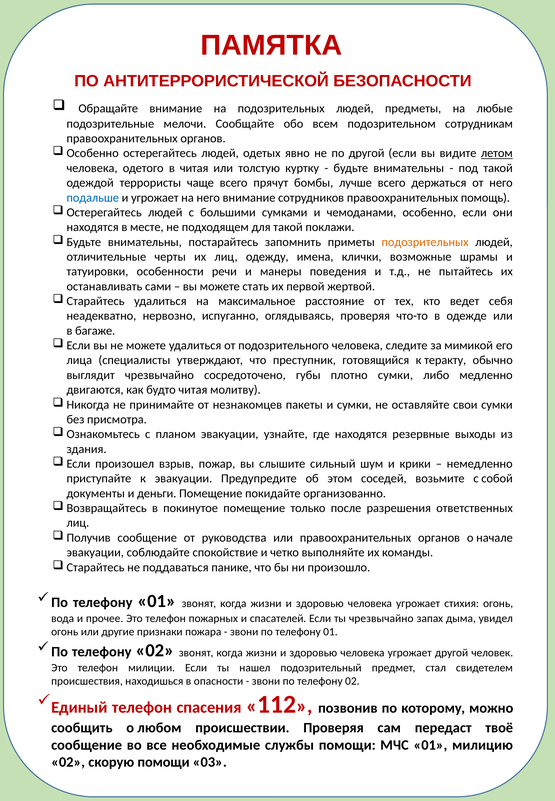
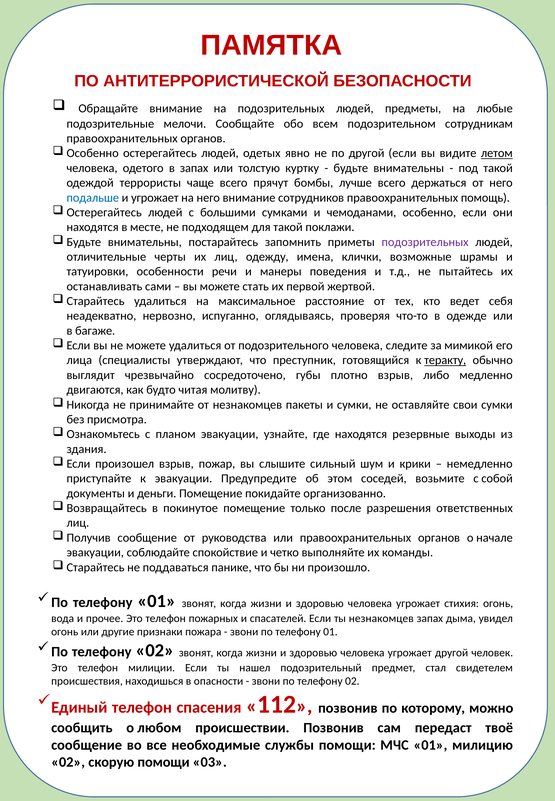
в читая: читая -> запах
подозрительных at (425, 242) colour: orange -> purple
теракту underline: none -> present
плотно сумки: сумки -> взрыв
ты чрезвычайно: чрезвычайно -> незнакомцев
происшествии Проверяя: Проверяя -> Позвонив
